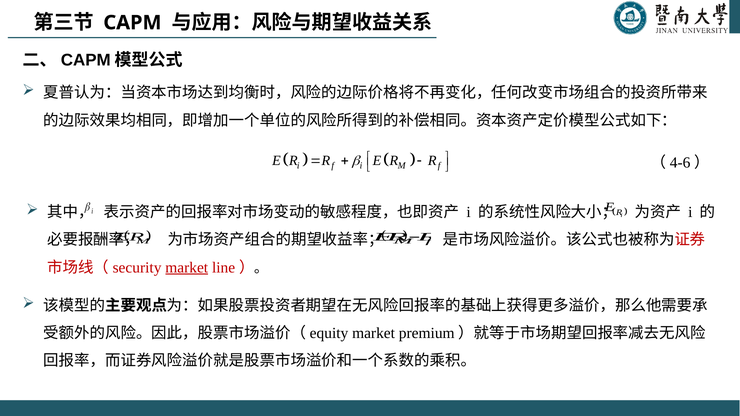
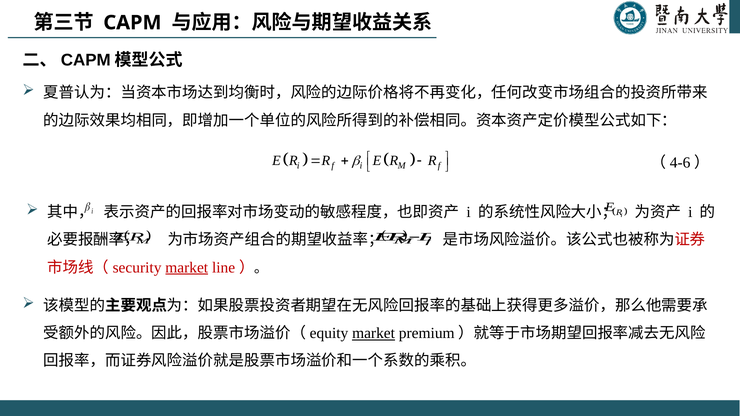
market at (374, 334) underline: none -> present
